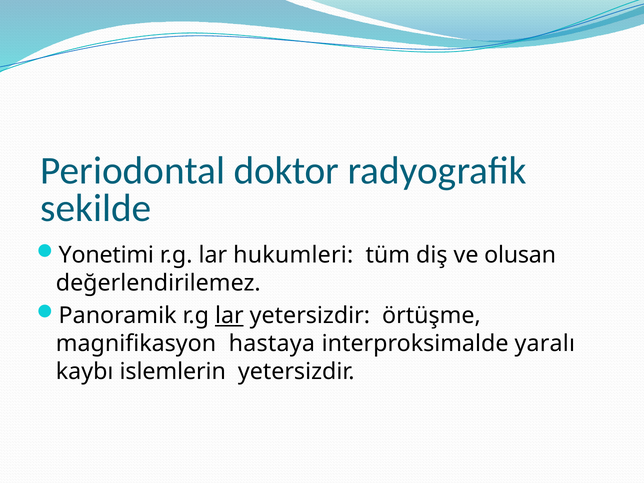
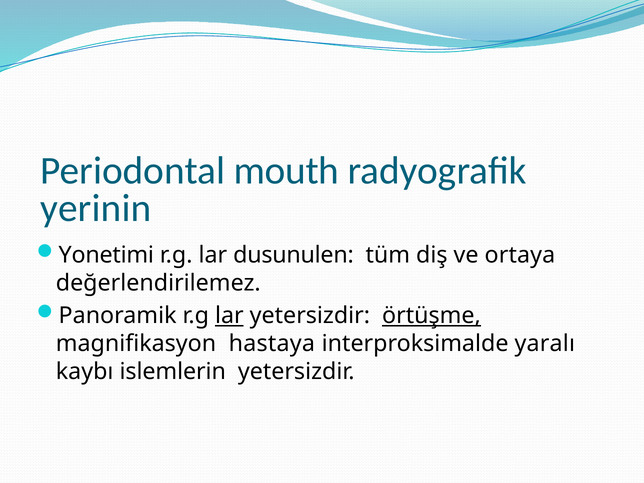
doktor: doktor -> mouth
sekilde: sekilde -> yerinin
hukumleri: hukumleri -> dusunulen
olusan: olusan -> ortaya
örtüşme underline: none -> present
